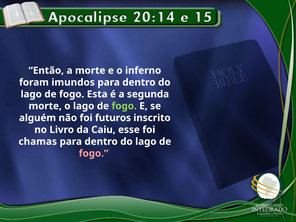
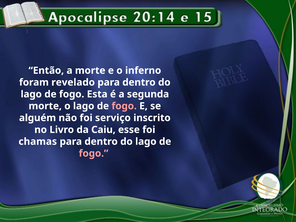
imundos: imundos -> revelado
fogo at (124, 106) colour: light green -> pink
futuros: futuros -> serviço
